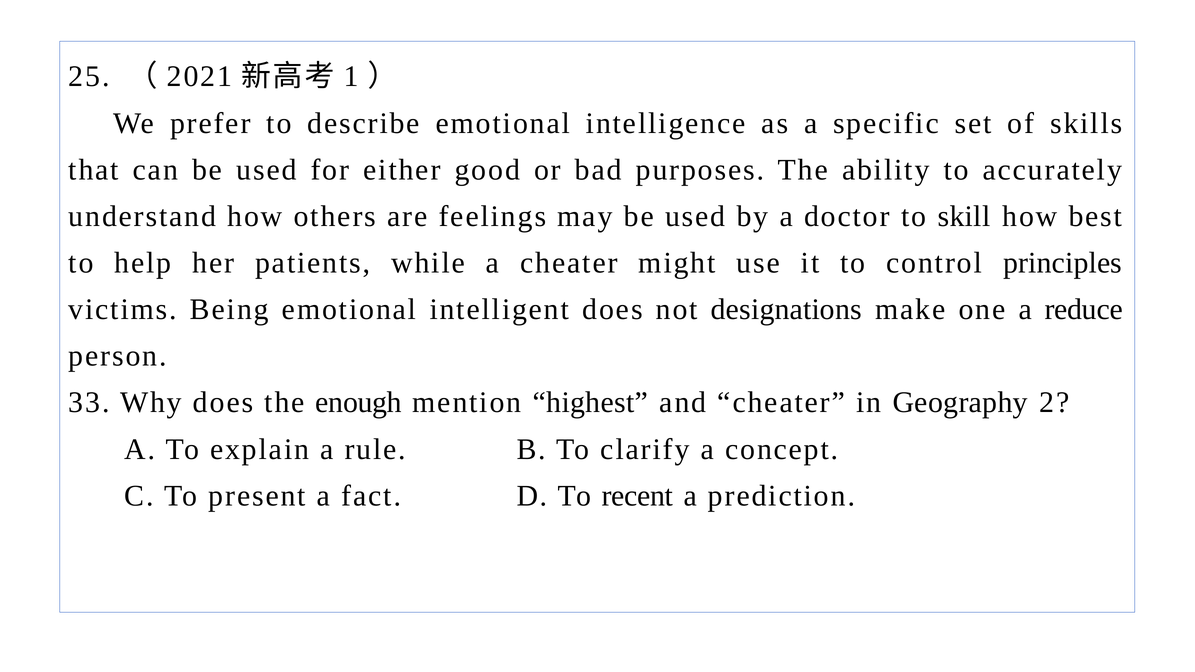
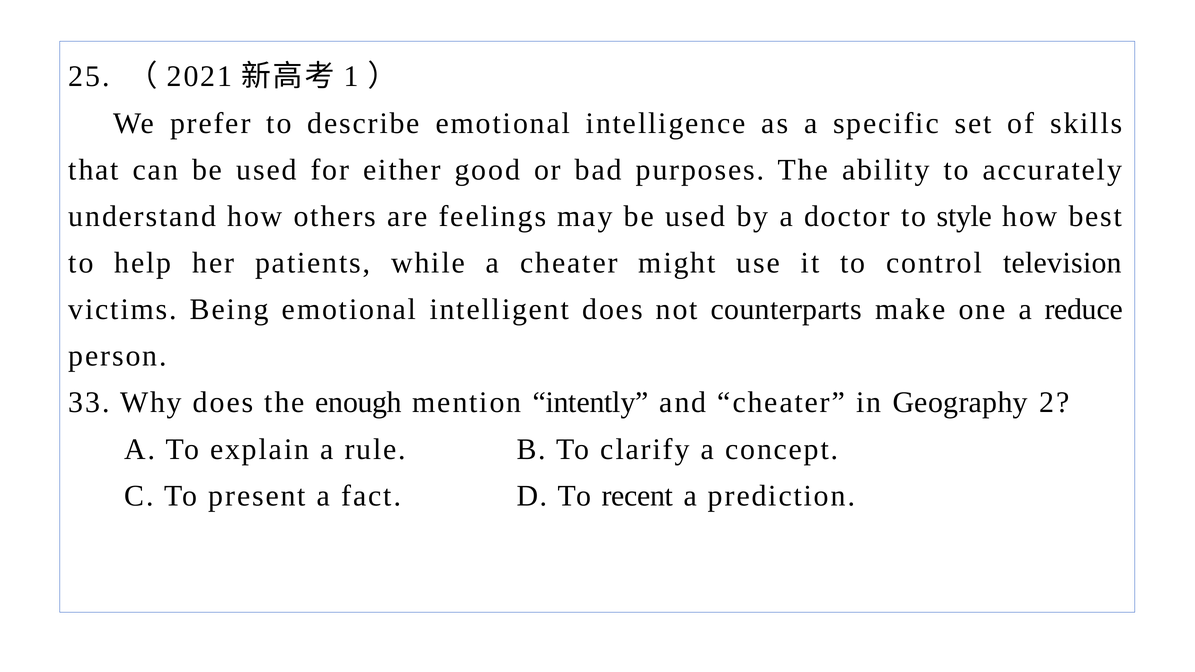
skill: skill -> style
principles: principles -> television
designations: designations -> counterparts
highest: highest -> intently
